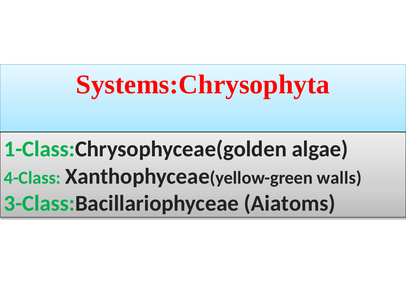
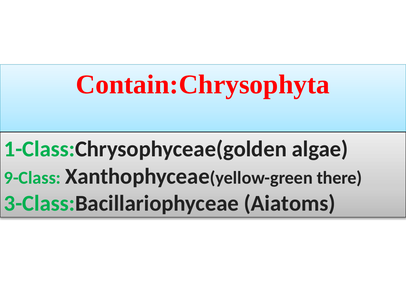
Systems:Chrysophyta: Systems:Chrysophyta -> Contain:Chrysophyta
4-Class: 4-Class -> 9-Class
walls: walls -> there
